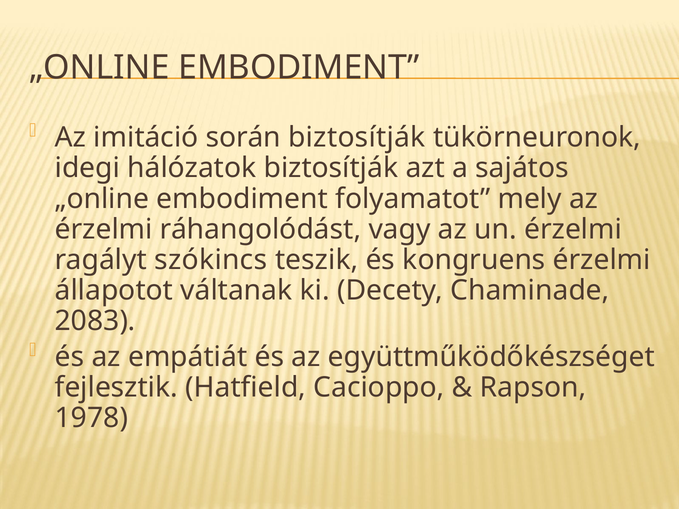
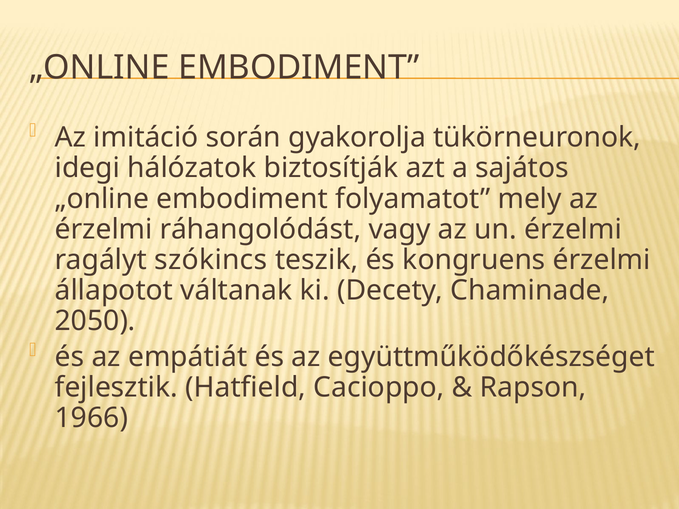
során biztosítják: biztosítják -> gyakorolja
2083: 2083 -> 2050
1978: 1978 -> 1966
